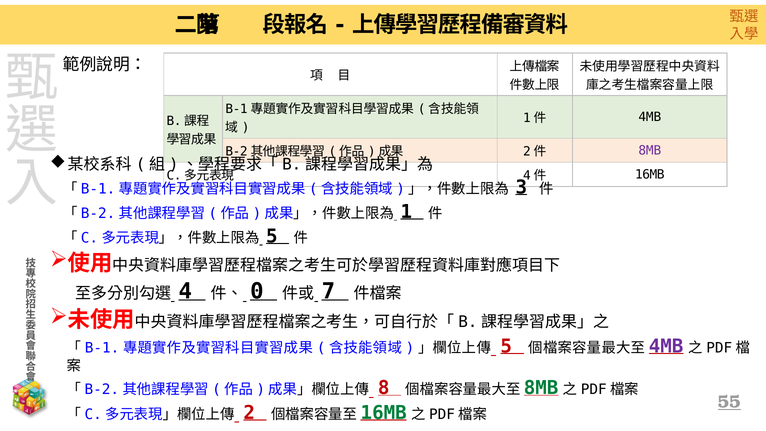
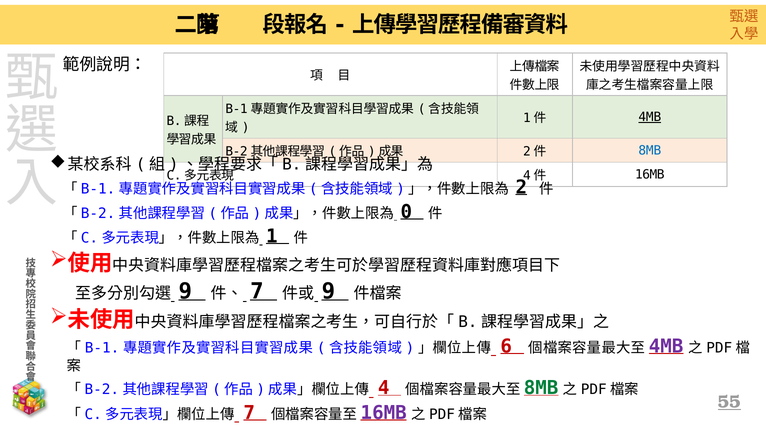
4MB at (650, 117) underline: none -> present
8MB at (650, 150) colour: purple -> blue
3: 3 -> 2
1: 1 -> 0
5 at (272, 236): 5 -> 1
4 at (185, 291): 4 -> 9
0 at (257, 291): 0 -> 7
7 at (328, 291): 7 -> 9
5 at (506, 346): 5 -> 6
8: 8 -> 4
2 at (249, 413): 2 -> 7
16MB at (384, 413) colour: green -> purple
